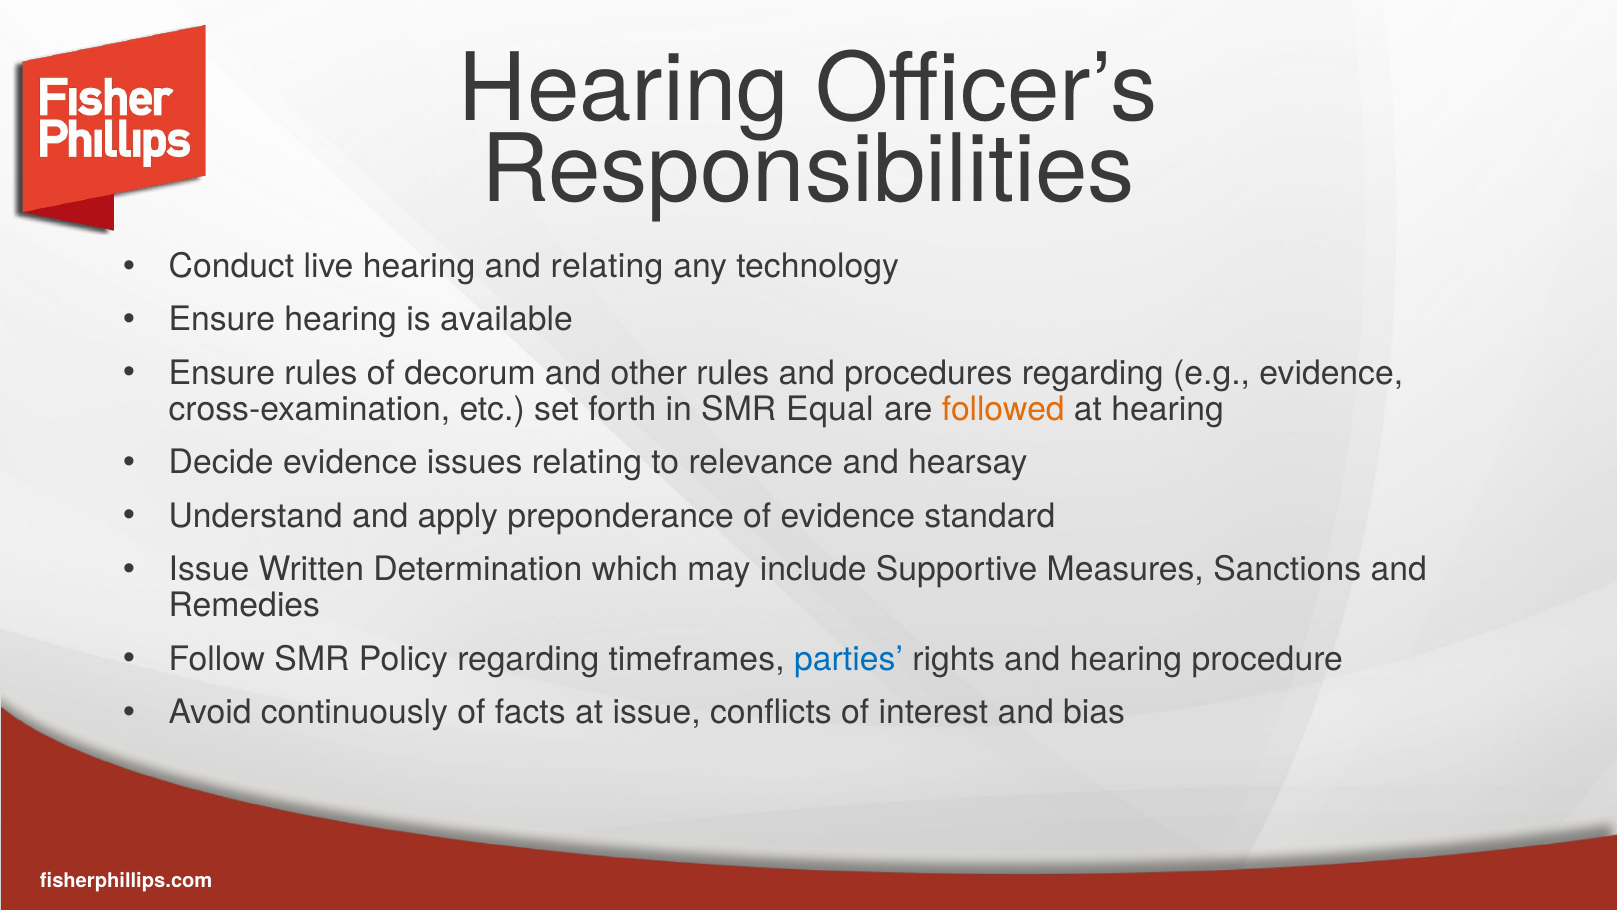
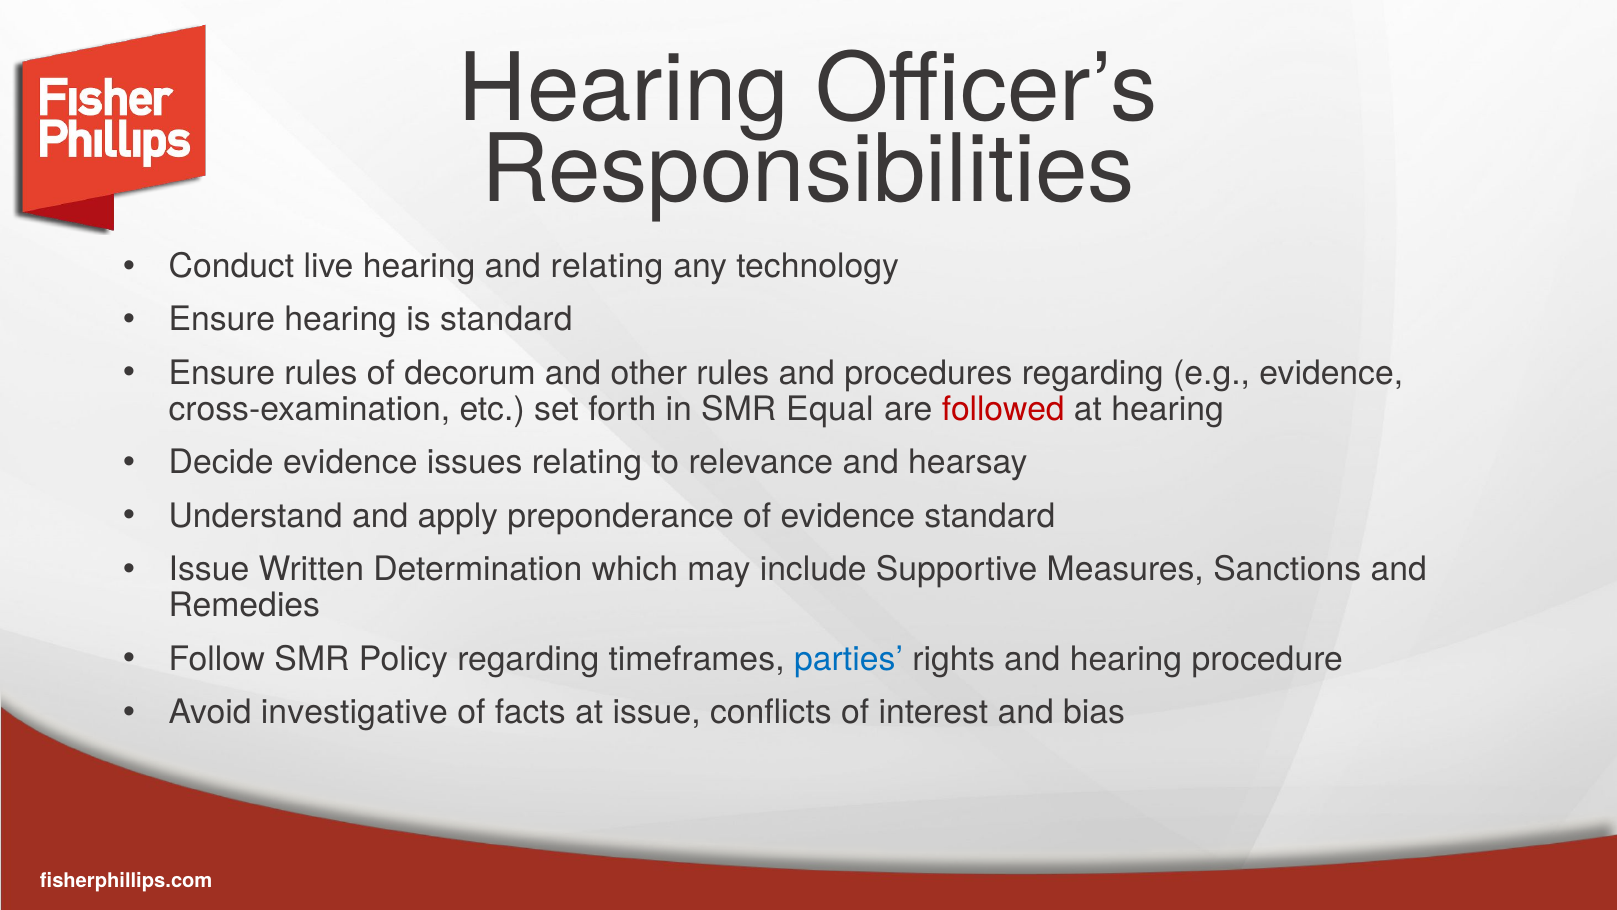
is available: available -> standard
followed colour: orange -> red
continuously: continuously -> investigative
